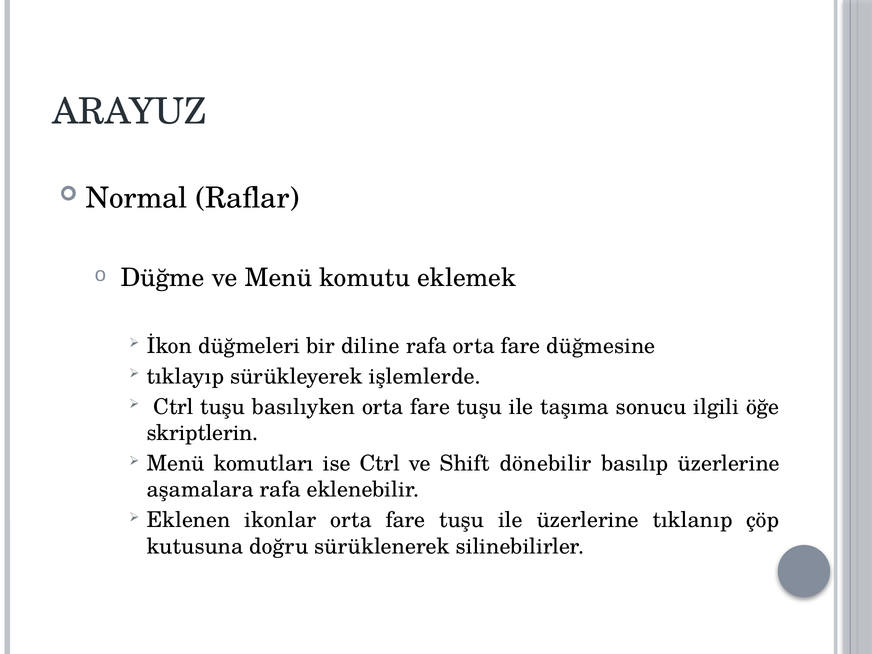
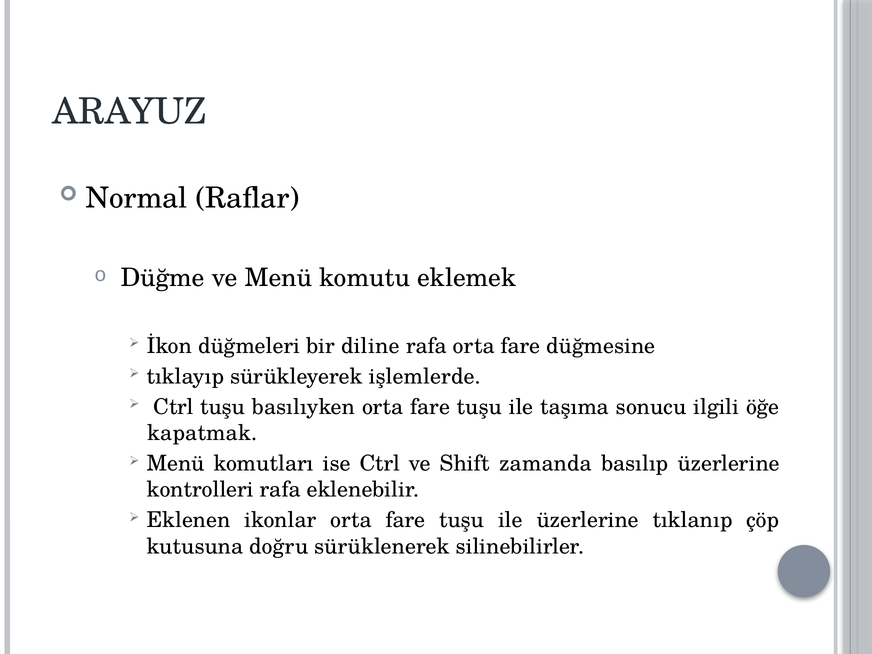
skriptlerin: skriptlerin -> kapatmak
dönebilir: dönebilir -> zamanda
aşamalara: aşamalara -> kontrolleri
